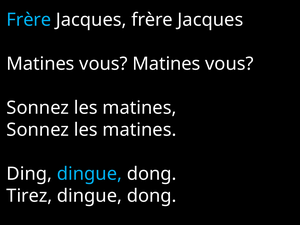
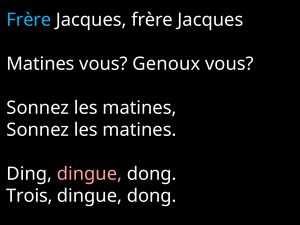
vous Matines: Matines -> Genoux
dingue at (89, 174) colour: light blue -> pink
Tirez: Tirez -> Trois
